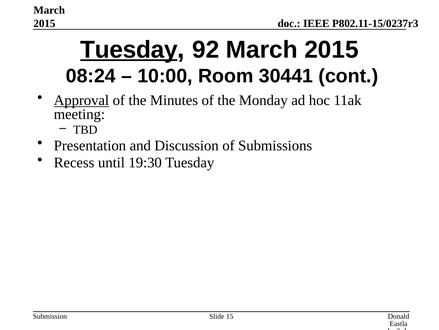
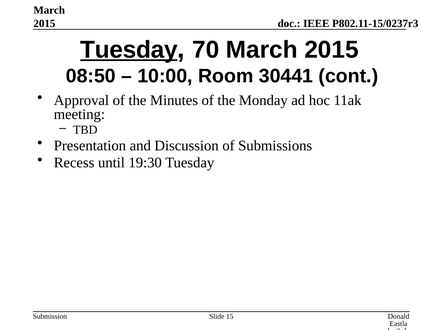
92: 92 -> 70
08:24: 08:24 -> 08:50
Approval underline: present -> none
